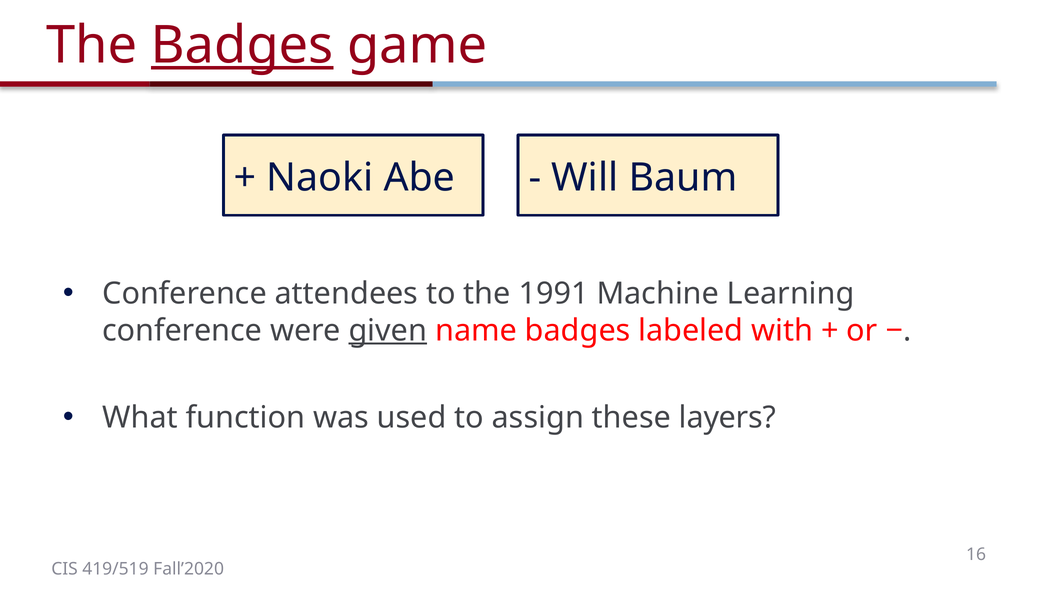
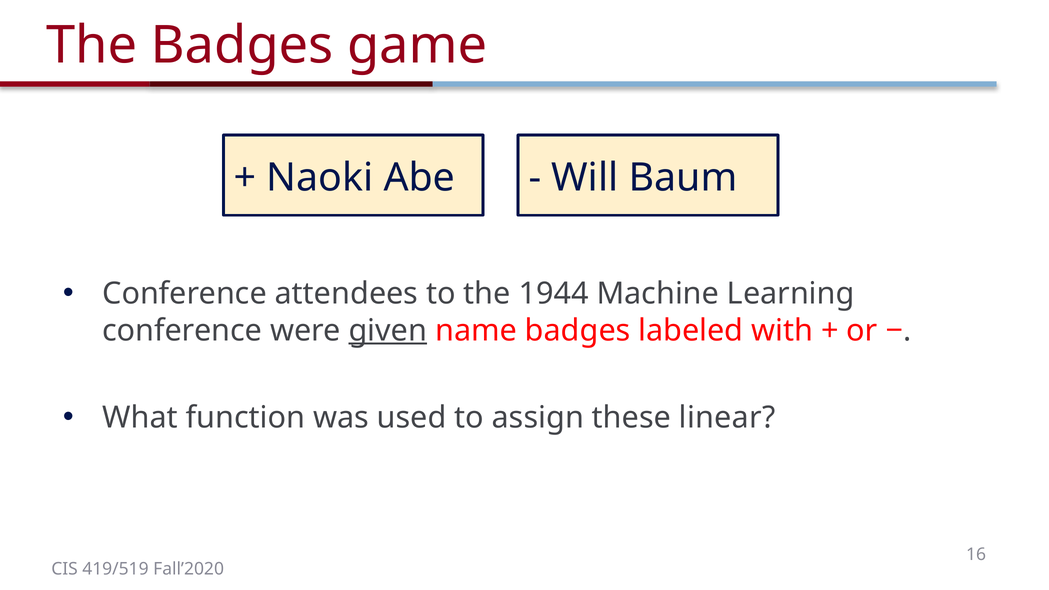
Badges at (242, 45) underline: present -> none
1991: 1991 -> 1944
layers: layers -> linear
